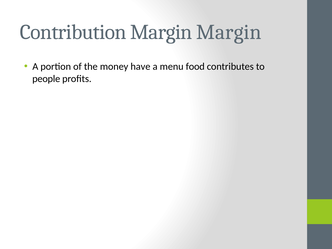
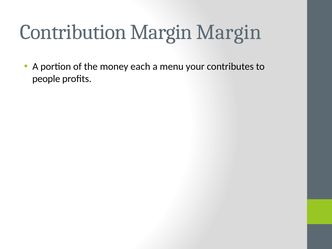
have: have -> each
food: food -> your
